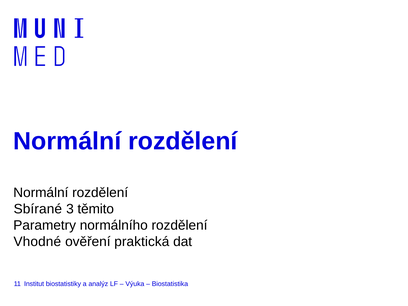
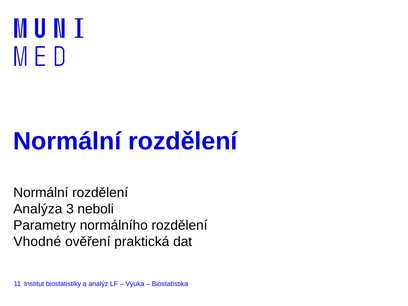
Sbírané: Sbírané -> Analýza
těmito: těmito -> neboli
